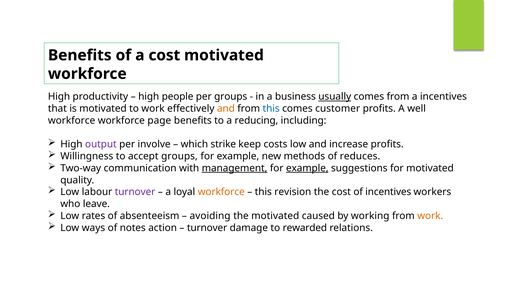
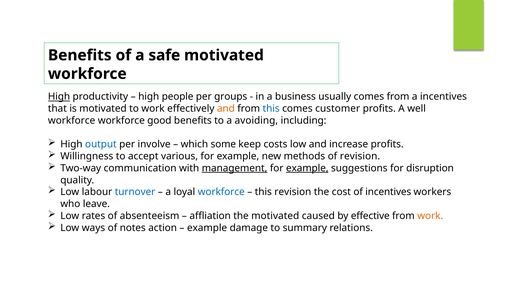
a cost: cost -> safe
High at (59, 97) underline: none -> present
usually underline: present -> none
page: page -> good
reducing: reducing -> avoiding
output colour: purple -> blue
strike: strike -> some
accept groups: groups -> various
of reduces: reduces -> revision
for motivated: motivated -> disruption
turnover at (135, 192) colour: purple -> blue
workforce at (221, 192) colour: orange -> blue
avoiding: avoiding -> affliation
working: working -> effective
turnover at (207, 228): turnover -> example
rewarded: rewarded -> summary
